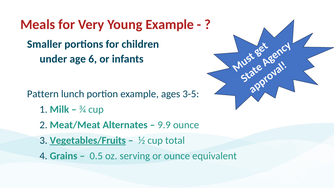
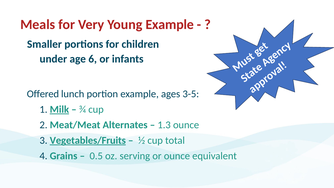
Pattern: Pattern -> Offered
Milk underline: none -> present
9.9: 9.9 -> 1.3
